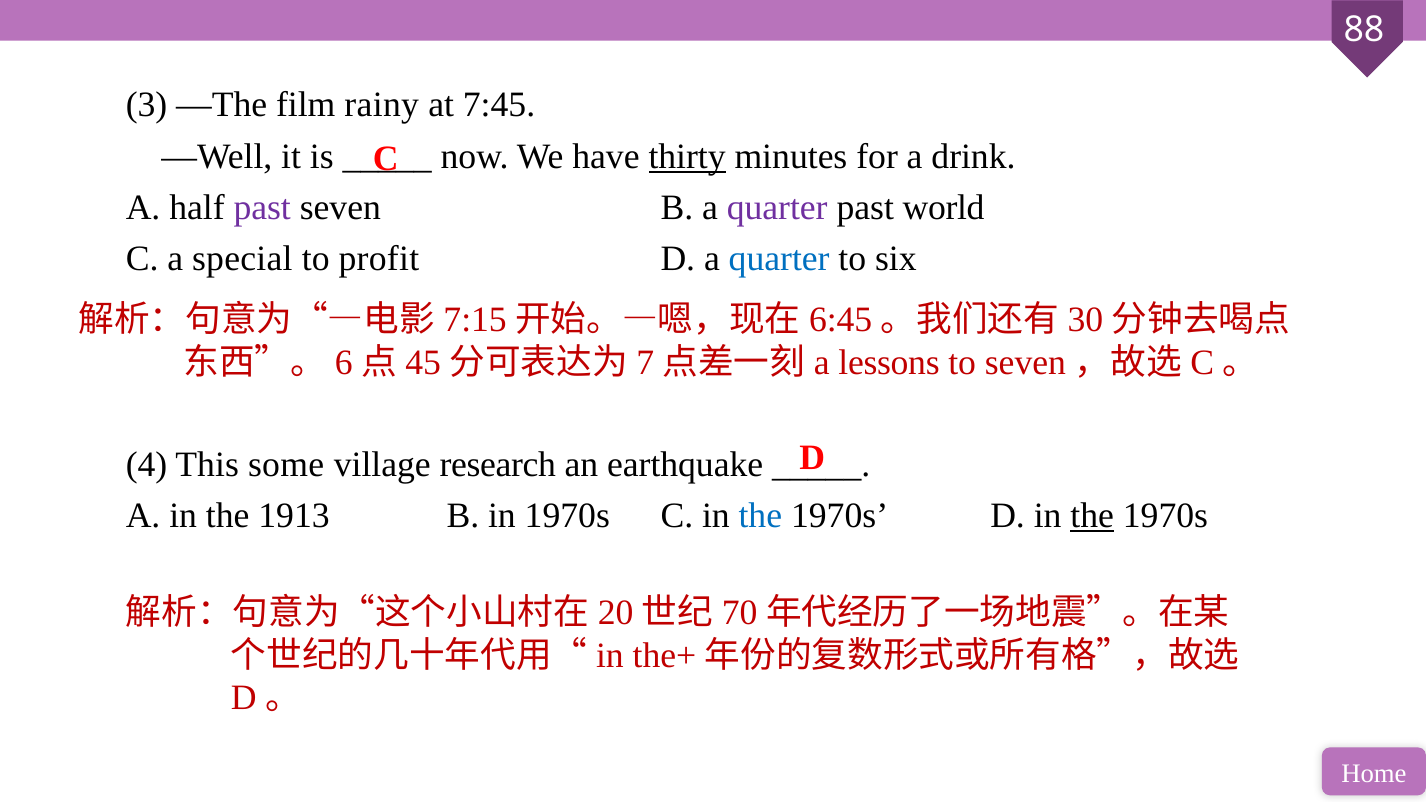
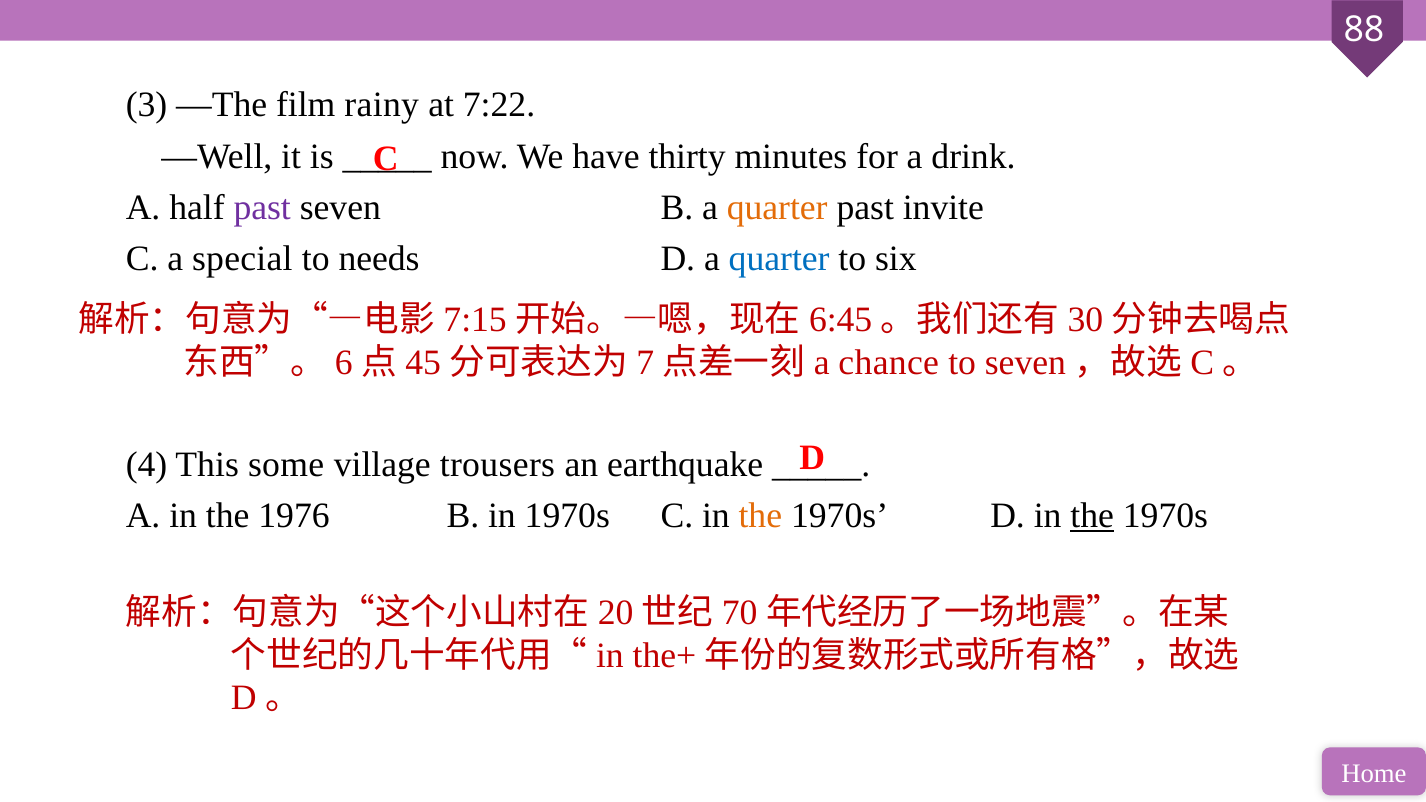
7:45: 7:45 -> 7:22
thirty underline: present -> none
quarter at (777, 208) colour: purple -> orange
world: world -> invite
profit: profit -> needs
lessons: lessons -> chance
research: research -> trousers
1913: 1913 -> 1976
the at (760, 516) colour: blue -> orange
